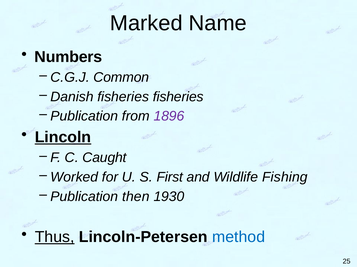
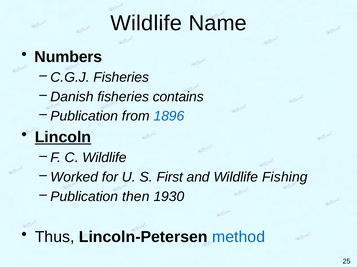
Marked at (146, 23): Marked -> Wildlife
C.G.J Common: Common -> Fisheries
fisheries fisheries: fisheries -> contains
1896 colour: purple -> blue
C Caught: Caught -> Wildlife
Thus underline: present -> none
